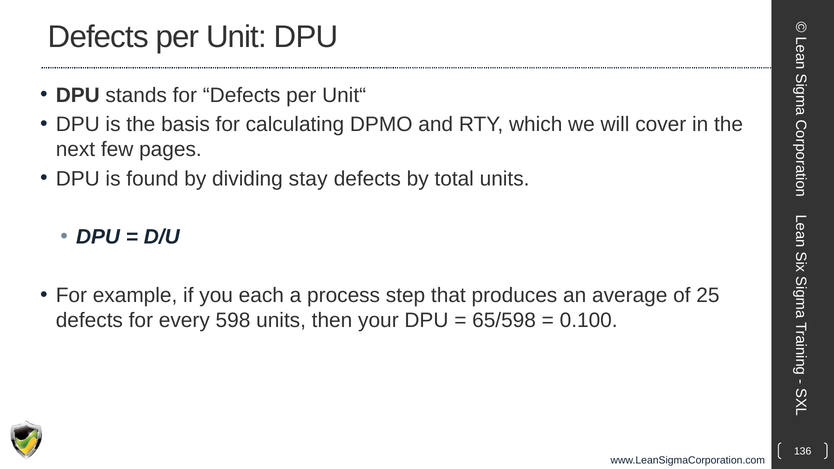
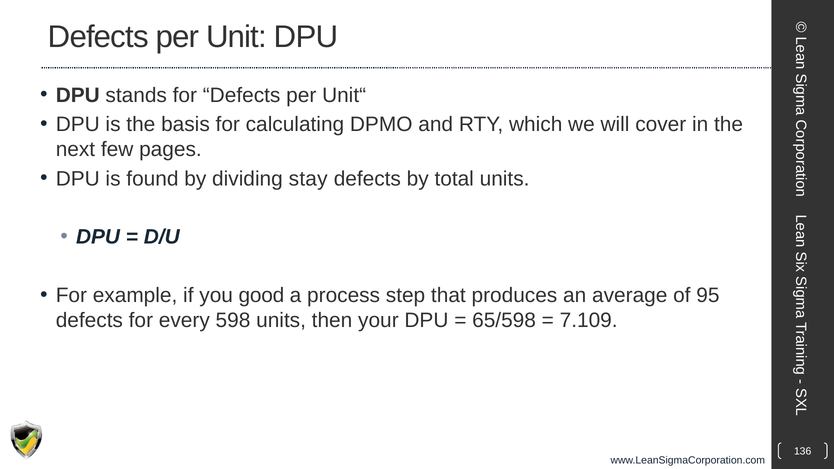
each: each -> good
25: 25 -> 95
0.100: 0.100 -> 7.109
